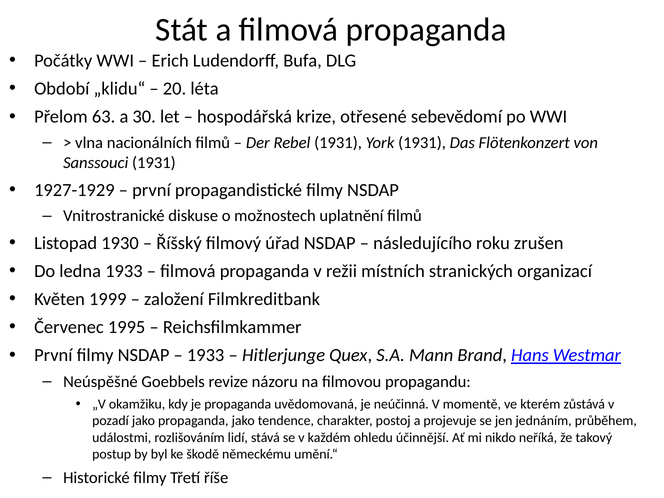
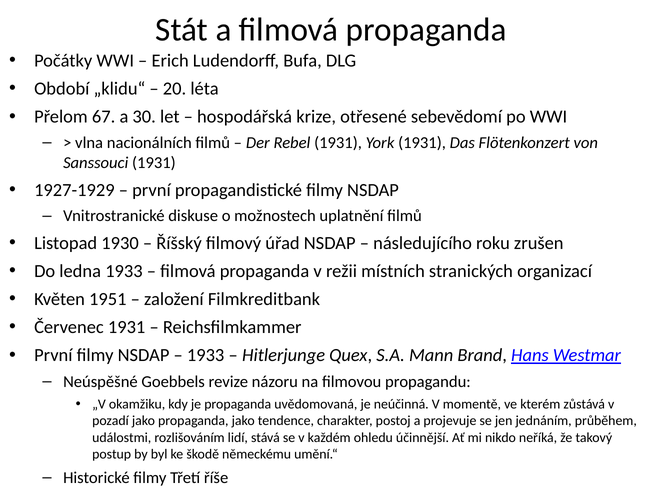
63: 63 -> 67
1999: 1999 -> 1951
Červenec 1995: 1995 -> 1931
